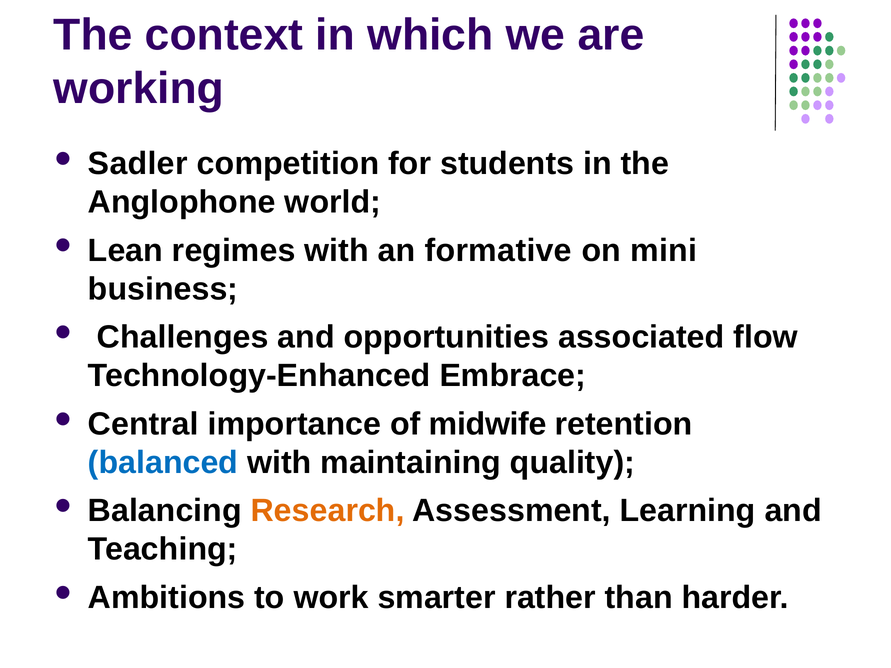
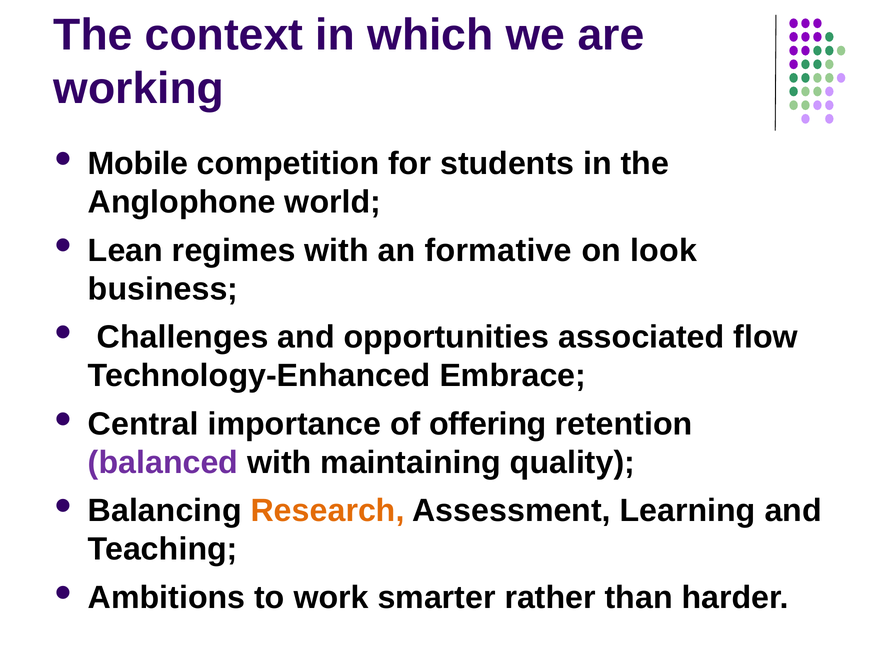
Sadler: Sadler -> Mobile
mini: mini -> look
midwife: midwife -> offering
balanced colour: blue -> purple
